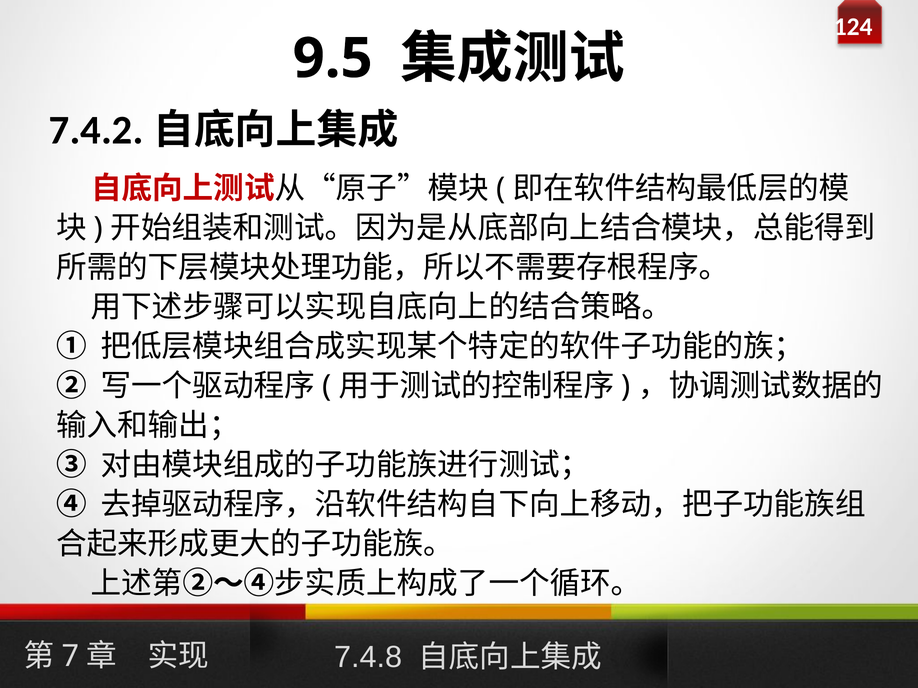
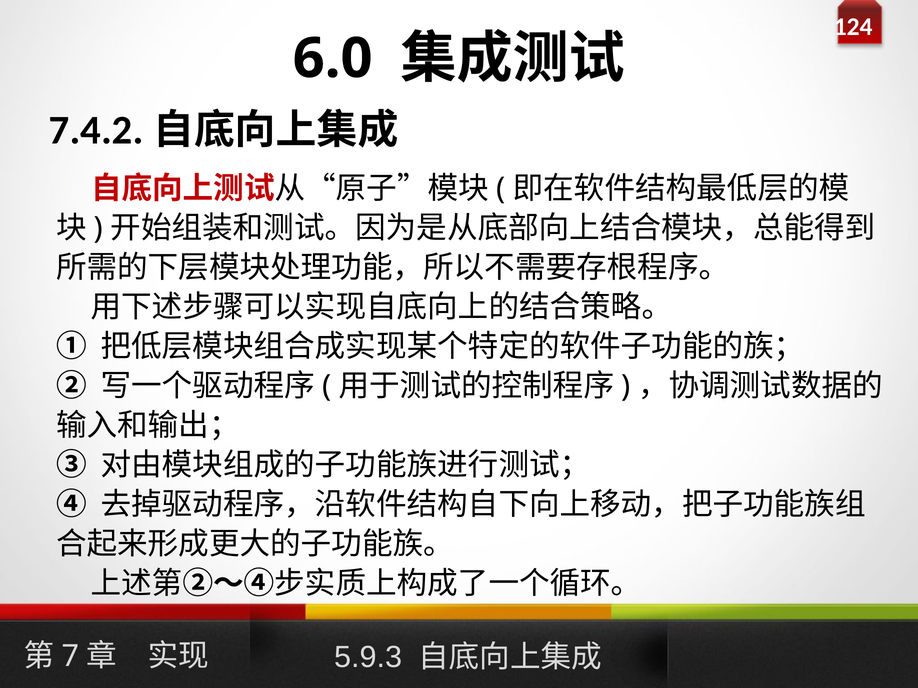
9.5: 9.5 -> 6.0
7.4.8: 7.4.8 -> 5.9.3
